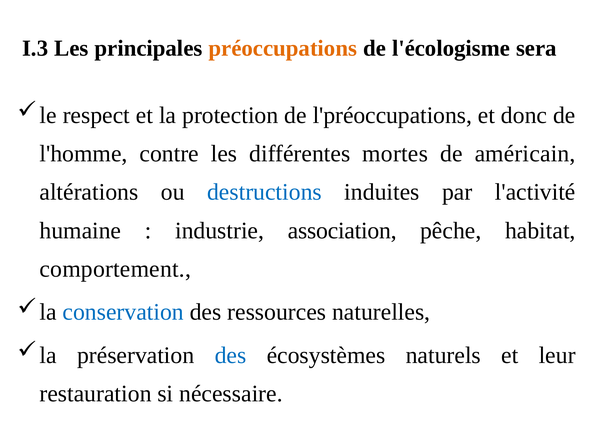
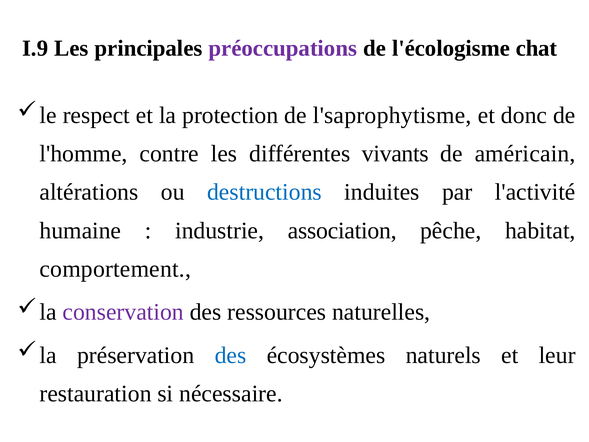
I.3: I.3 -> I.9
préoccupations colour: orange -> purple
sera: sera -> chat
l'préoccupations: l'préoccupations -> l'saprophytisme
mortes: mortes -> vivants
conservation colour: blue -> purple
